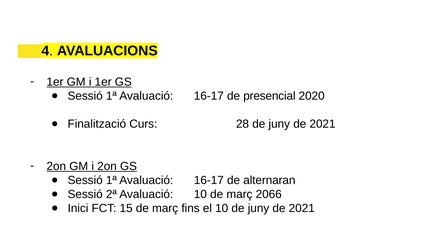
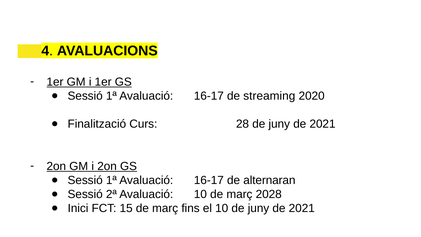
presencial: presencial -> streaming
2066: 2066 -> 2028
